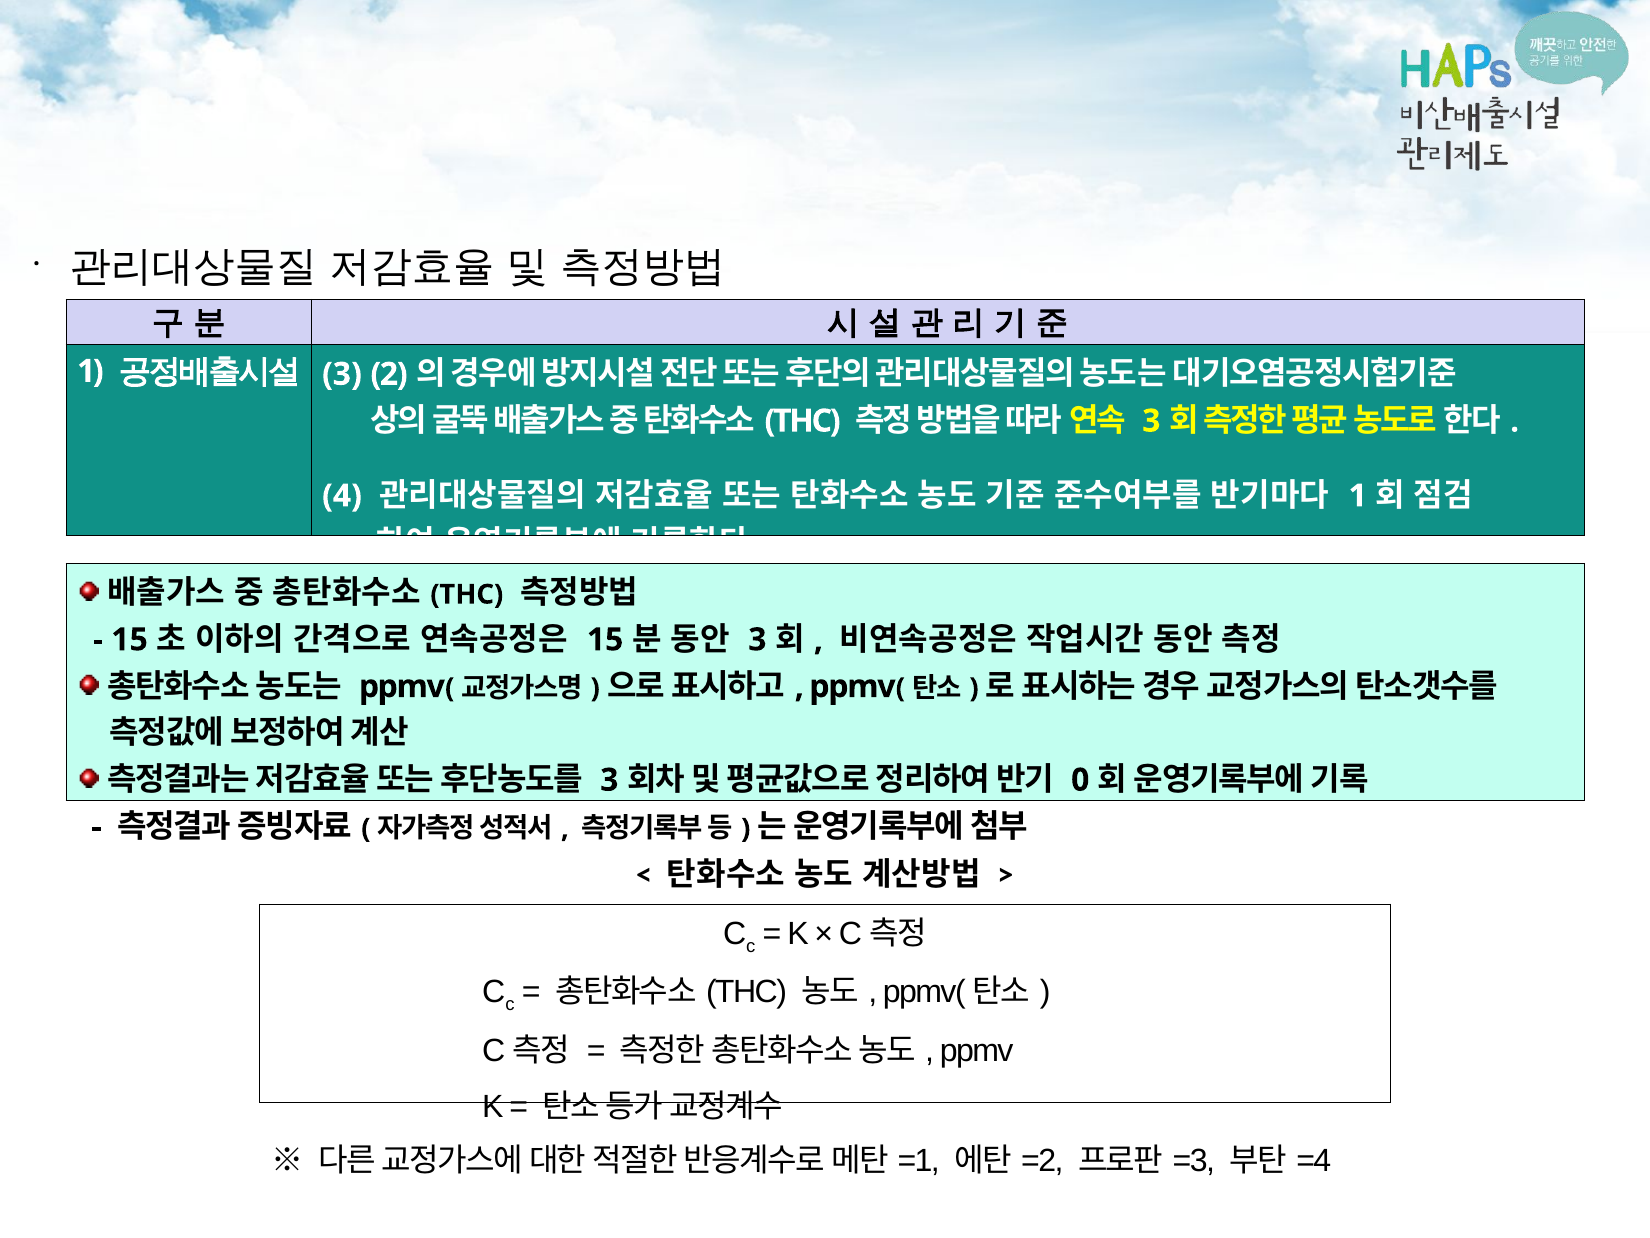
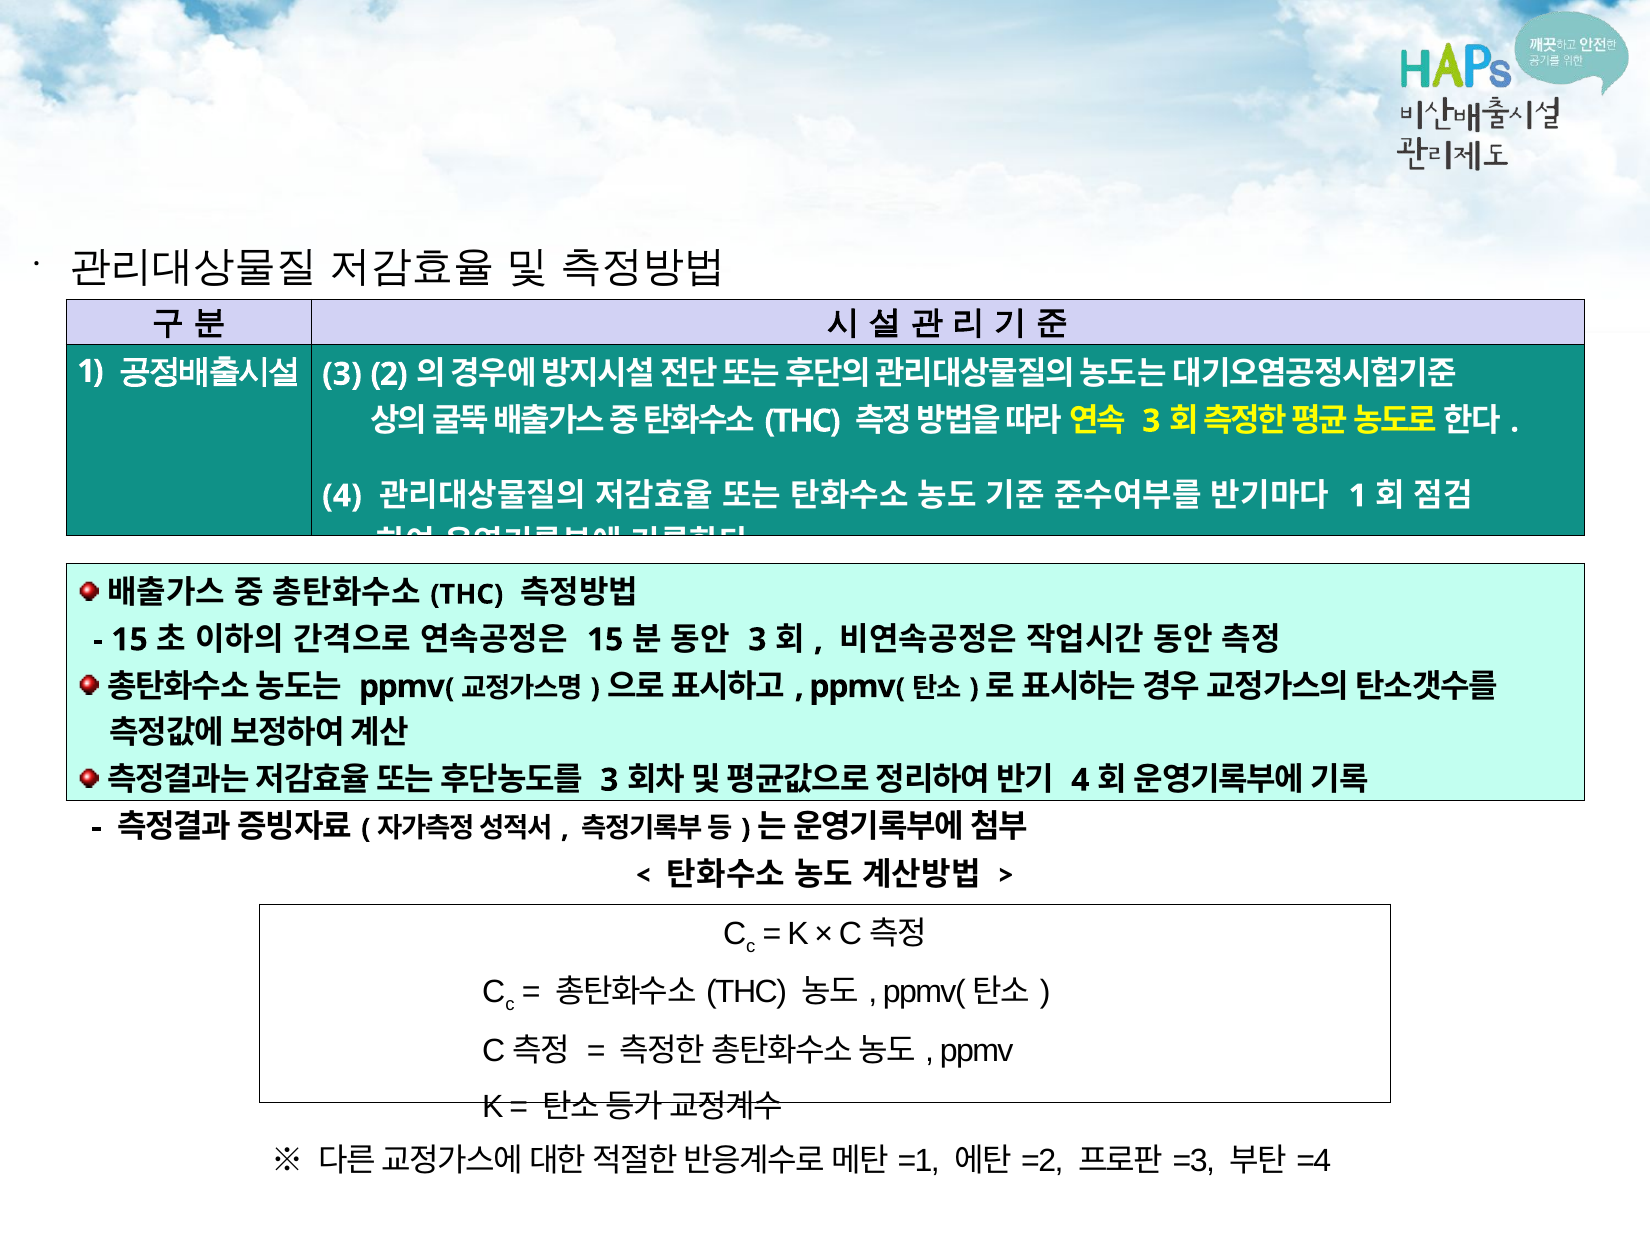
0 at (1080, 780): 0 -> 4
